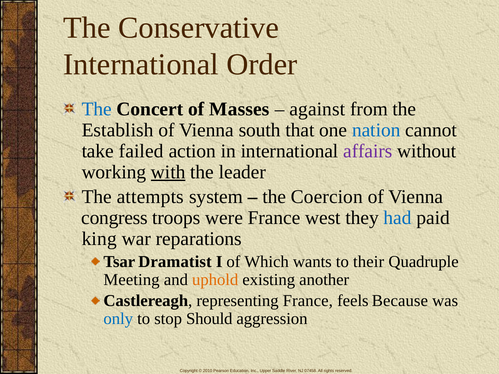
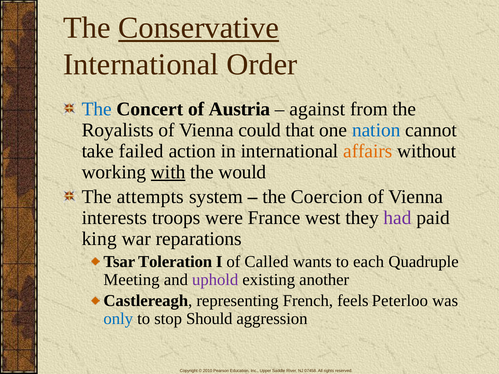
Conservative underline: none -> present
Masses: Masses -> Austria
Establish: Establish -> Royalists
south: south -> could
affairs colour: purple -> orange
leader: leader -> would
congress: congress -> interests
had colour: blue -> purple
Dramatist: Dramatist -> Toleration
Which: Which -> Called
their: their -> each
uphold colour: orange -> purple
representing France: France -> French
Because: Because -> Peterloo
